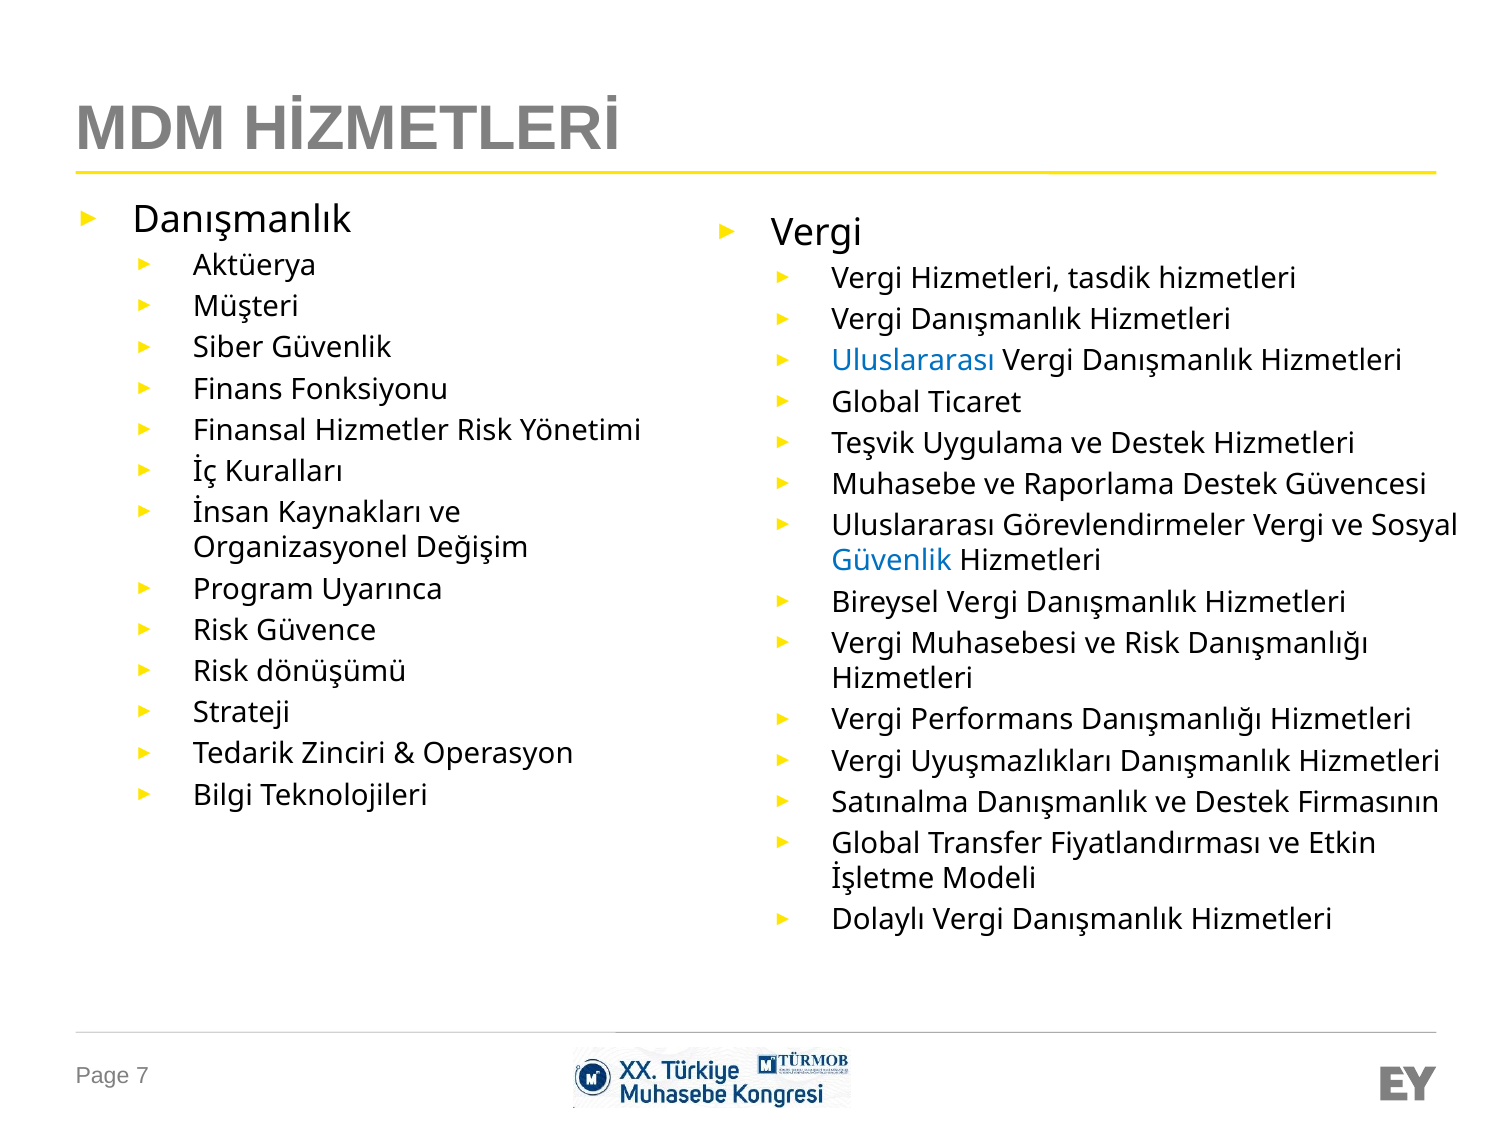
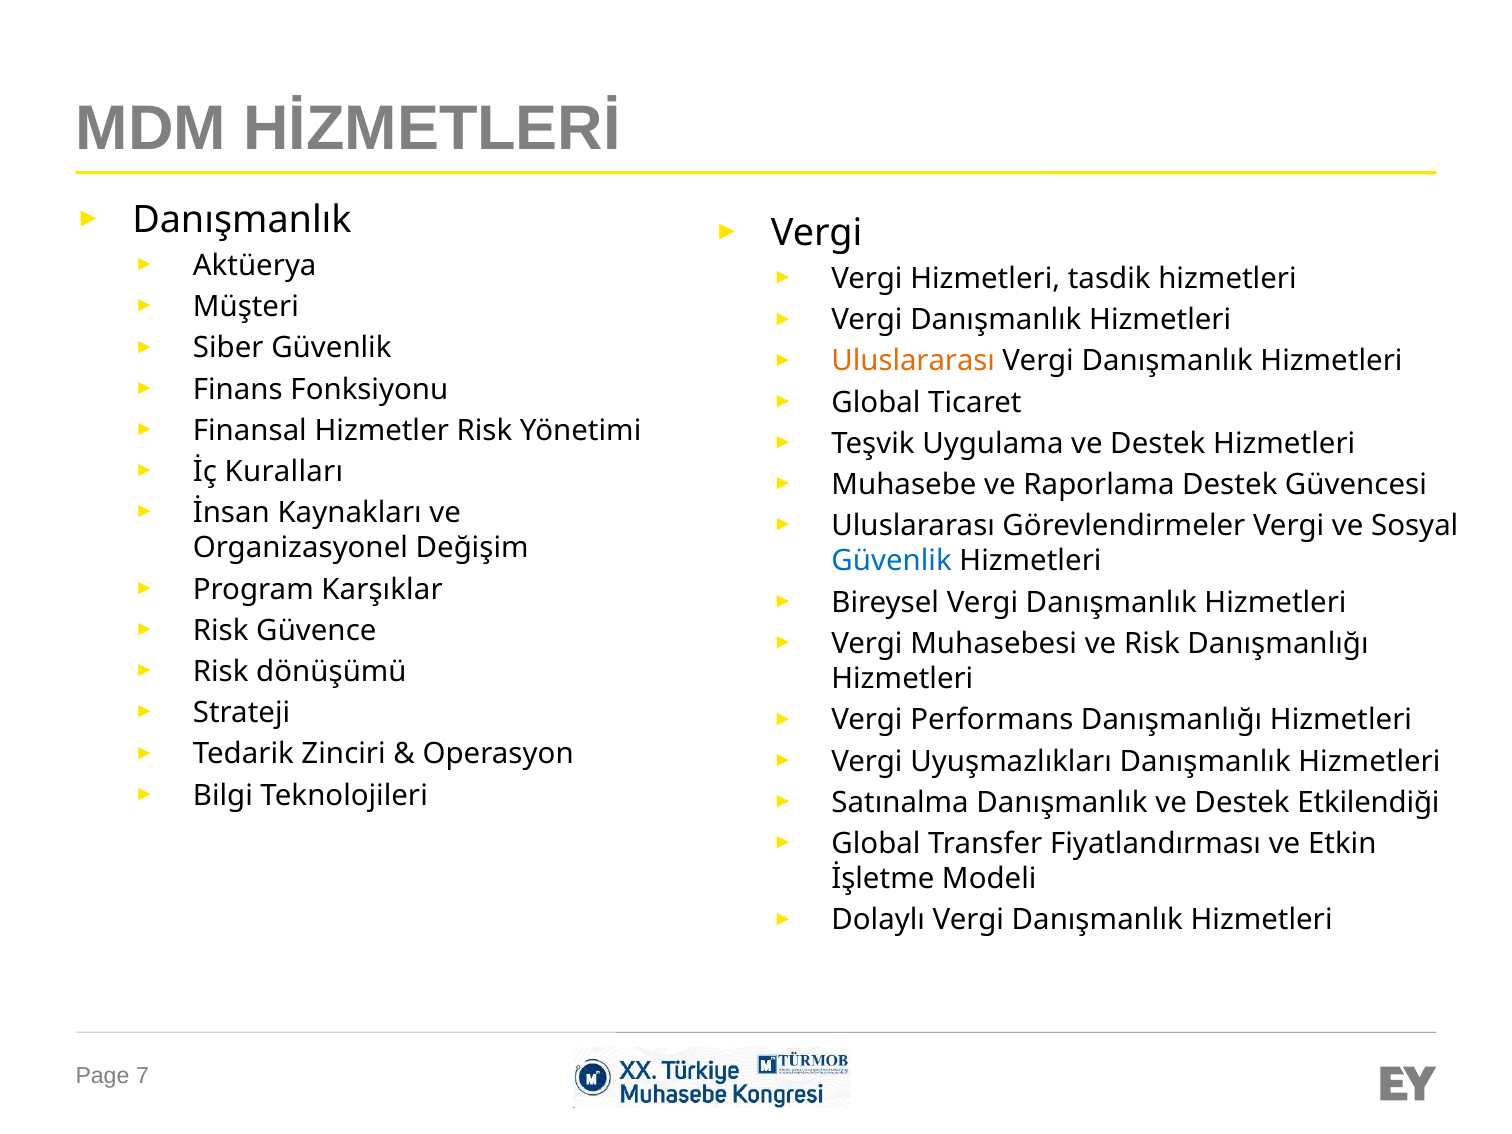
Uluslararası at (913, 361) colour: blue -> orange
Uyarınca: Uyarınca -> Karşıklar
Firmasının: Firmasının -> Etkilendiği
